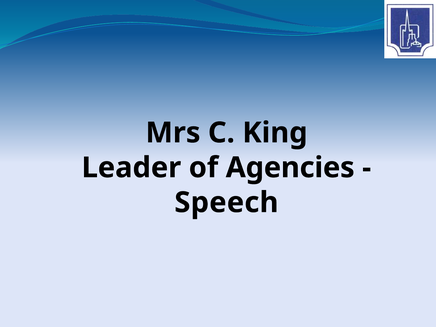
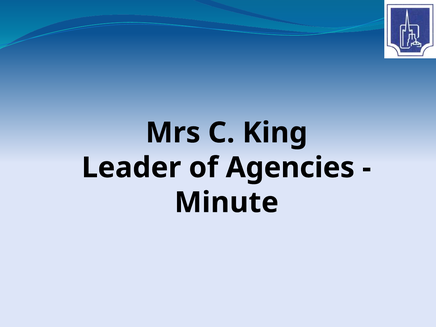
Speech: Speech -> Minute
